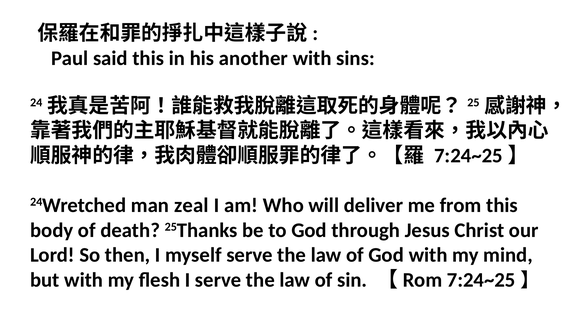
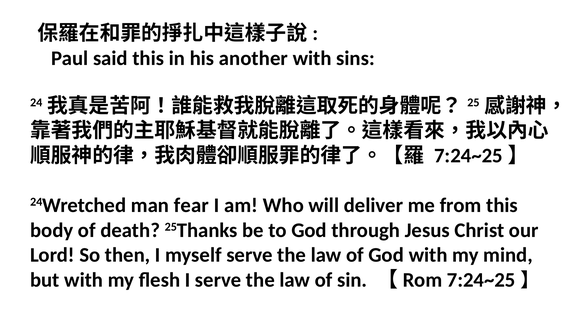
zeal: zeal -> fear
